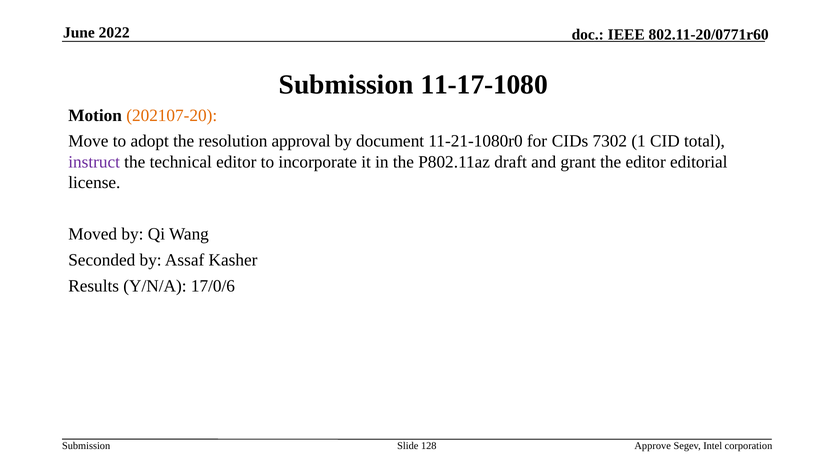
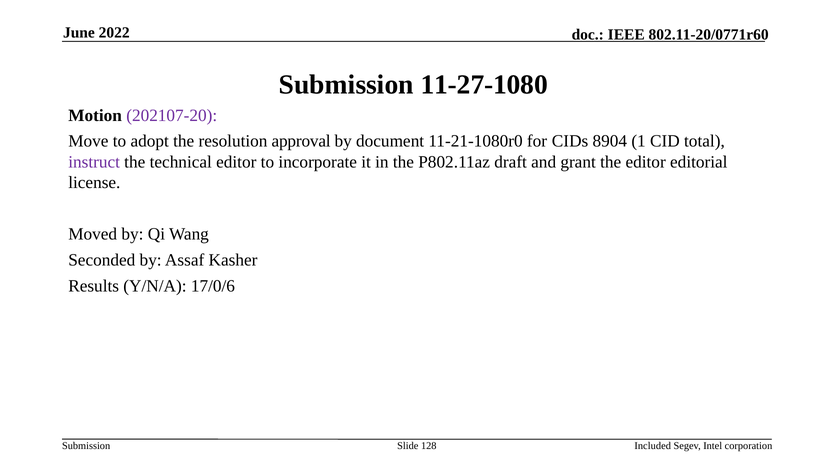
11-17-1080: 11-17-1080 -> 11-27-1080
202107-20 colour: orange -> purple
7302: 7302 -> 8904
Approve: Approve -> Included
